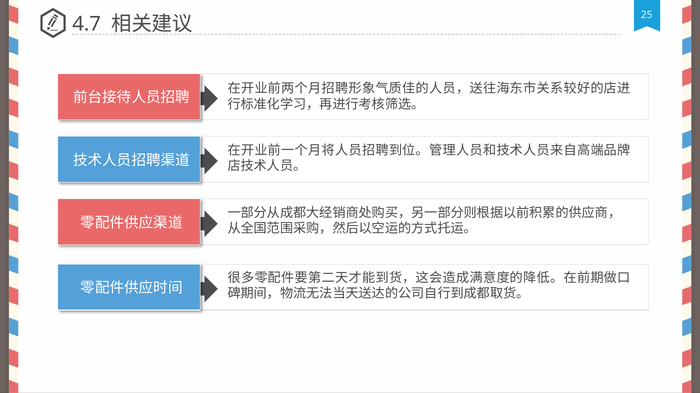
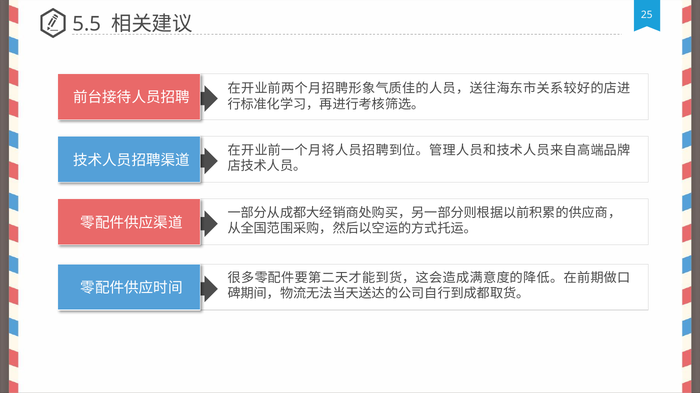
4.7: 4.7 -> 5.5
